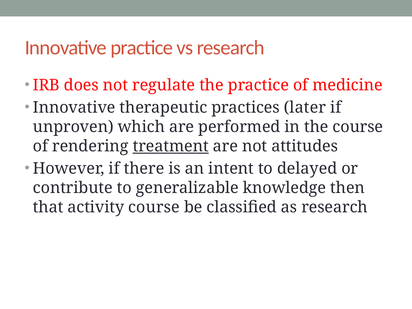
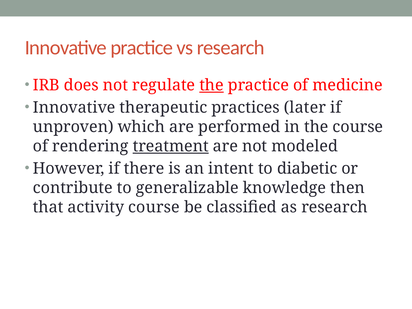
the at (212, 85) underline: none -> present
attitudes: attitudes -> modeled
delayed: delayed -> diabetic
